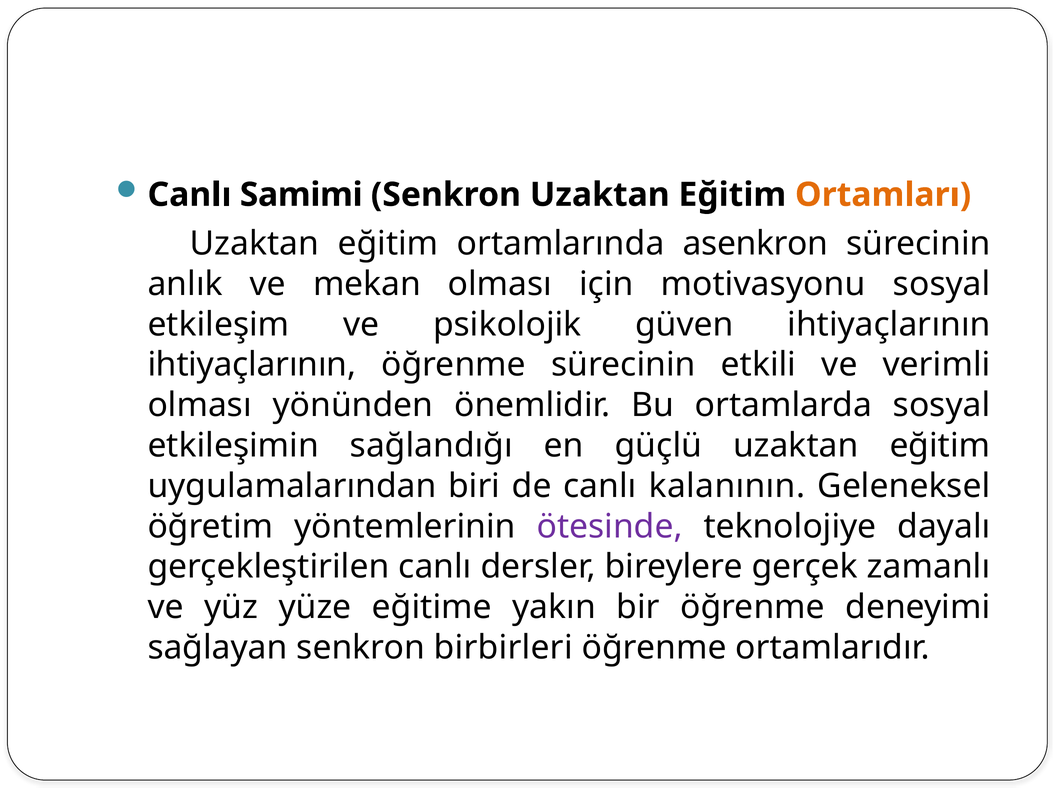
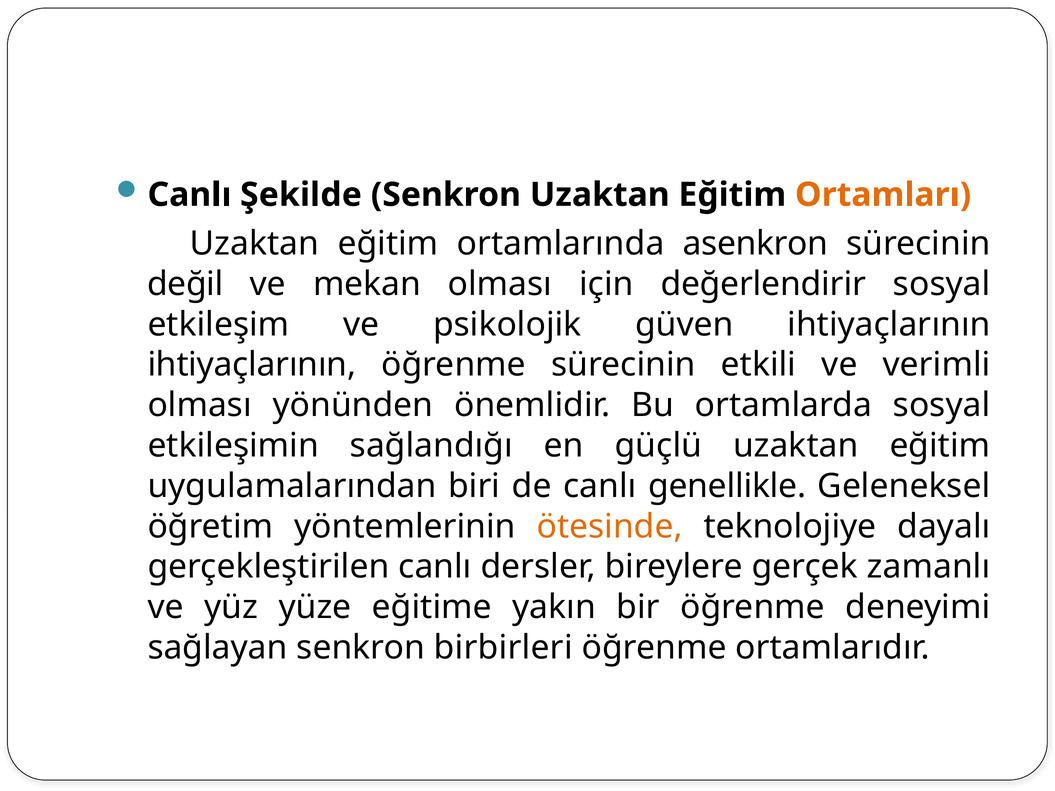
Samimi: Samimi -> Şekilde
anlık: anlık -> değil
motivasyonu: motivasyonu -> değerlendirir
kalanının: kalanının -> genellikle
ötesinde colour: purple -> orange
